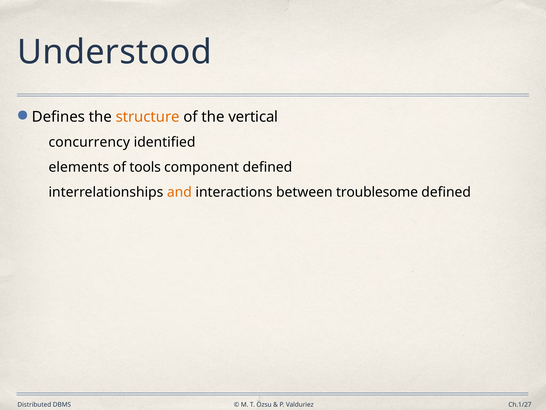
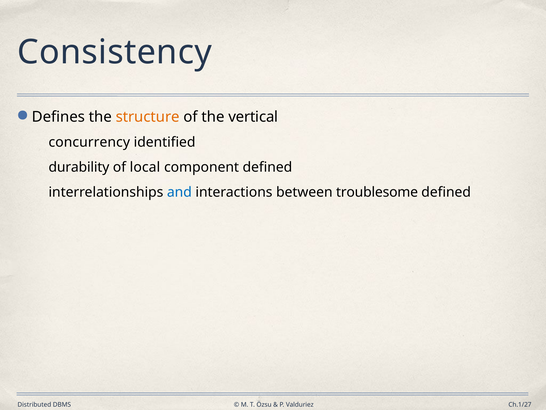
Understood: Understood -> Consistency
elements: elements -> durability
tools: tools -> local
and colour: orange -> blue
